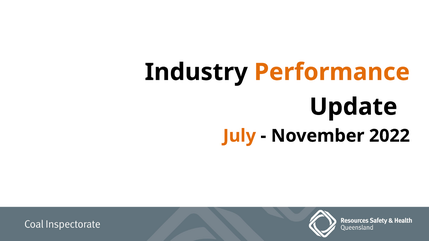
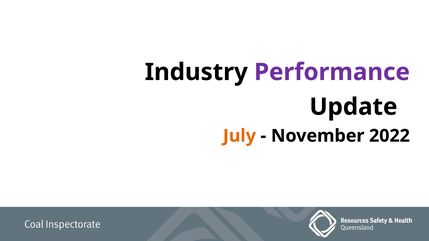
Performance colour: orange -> purple
